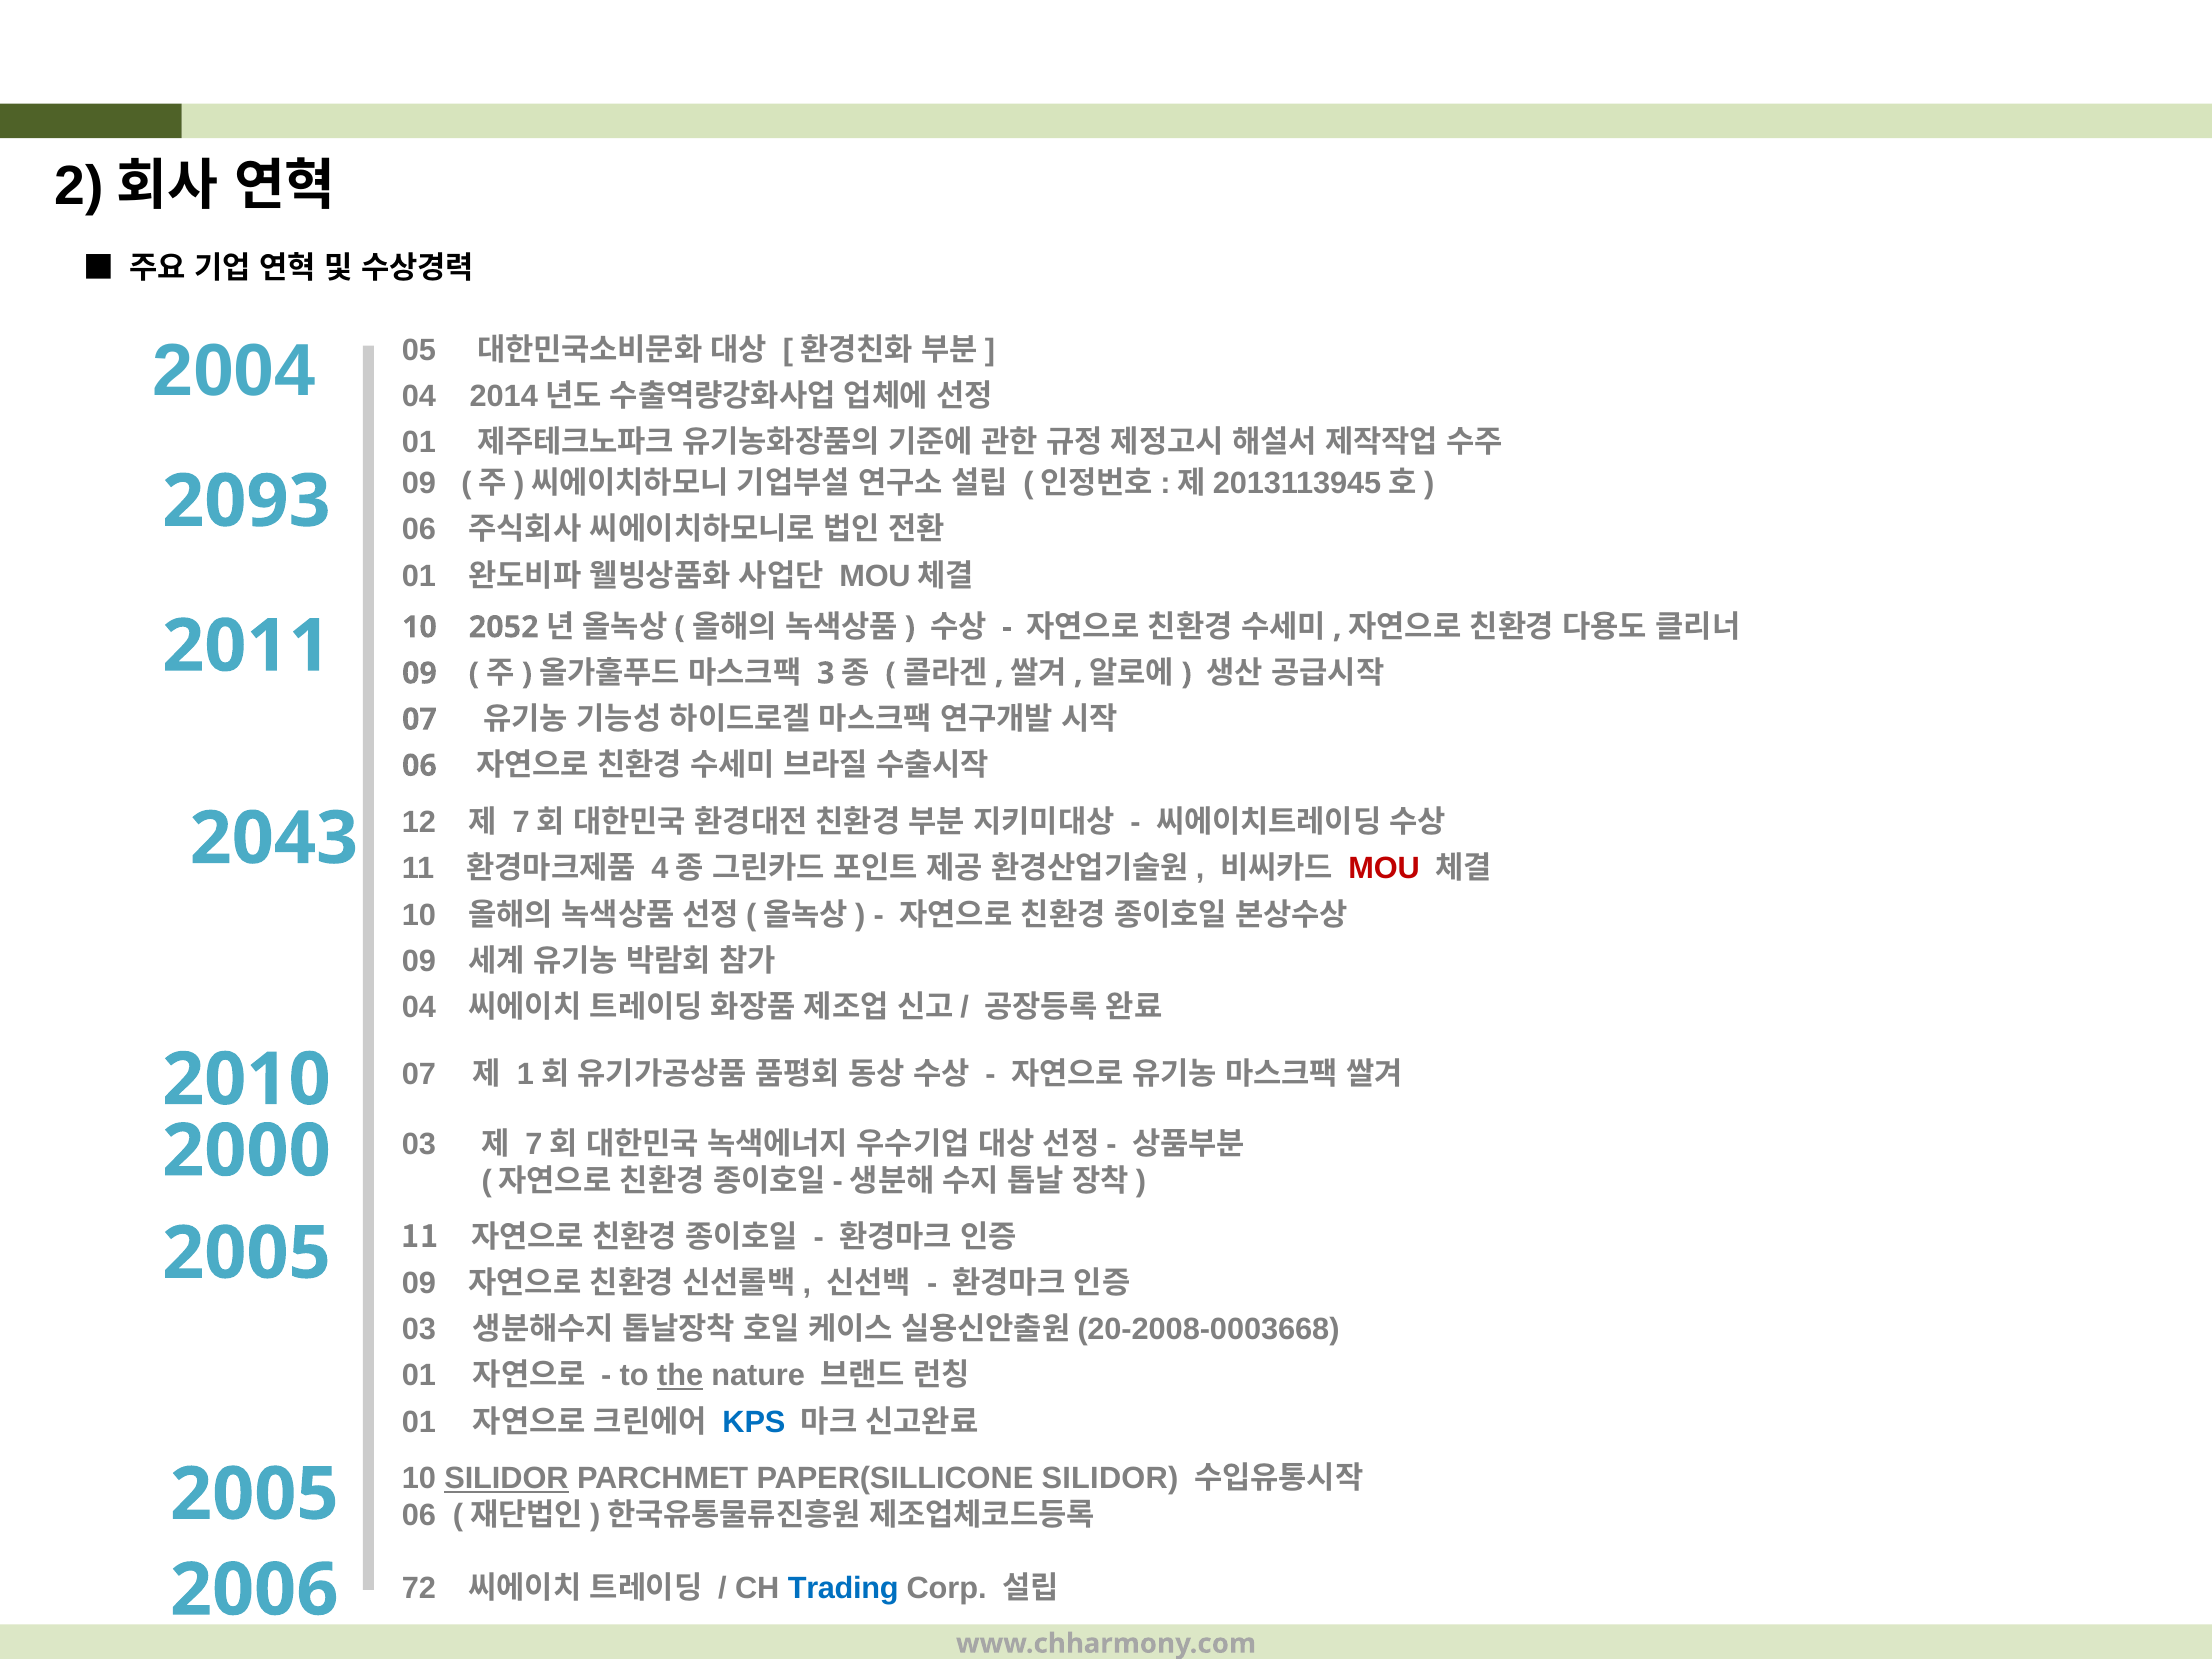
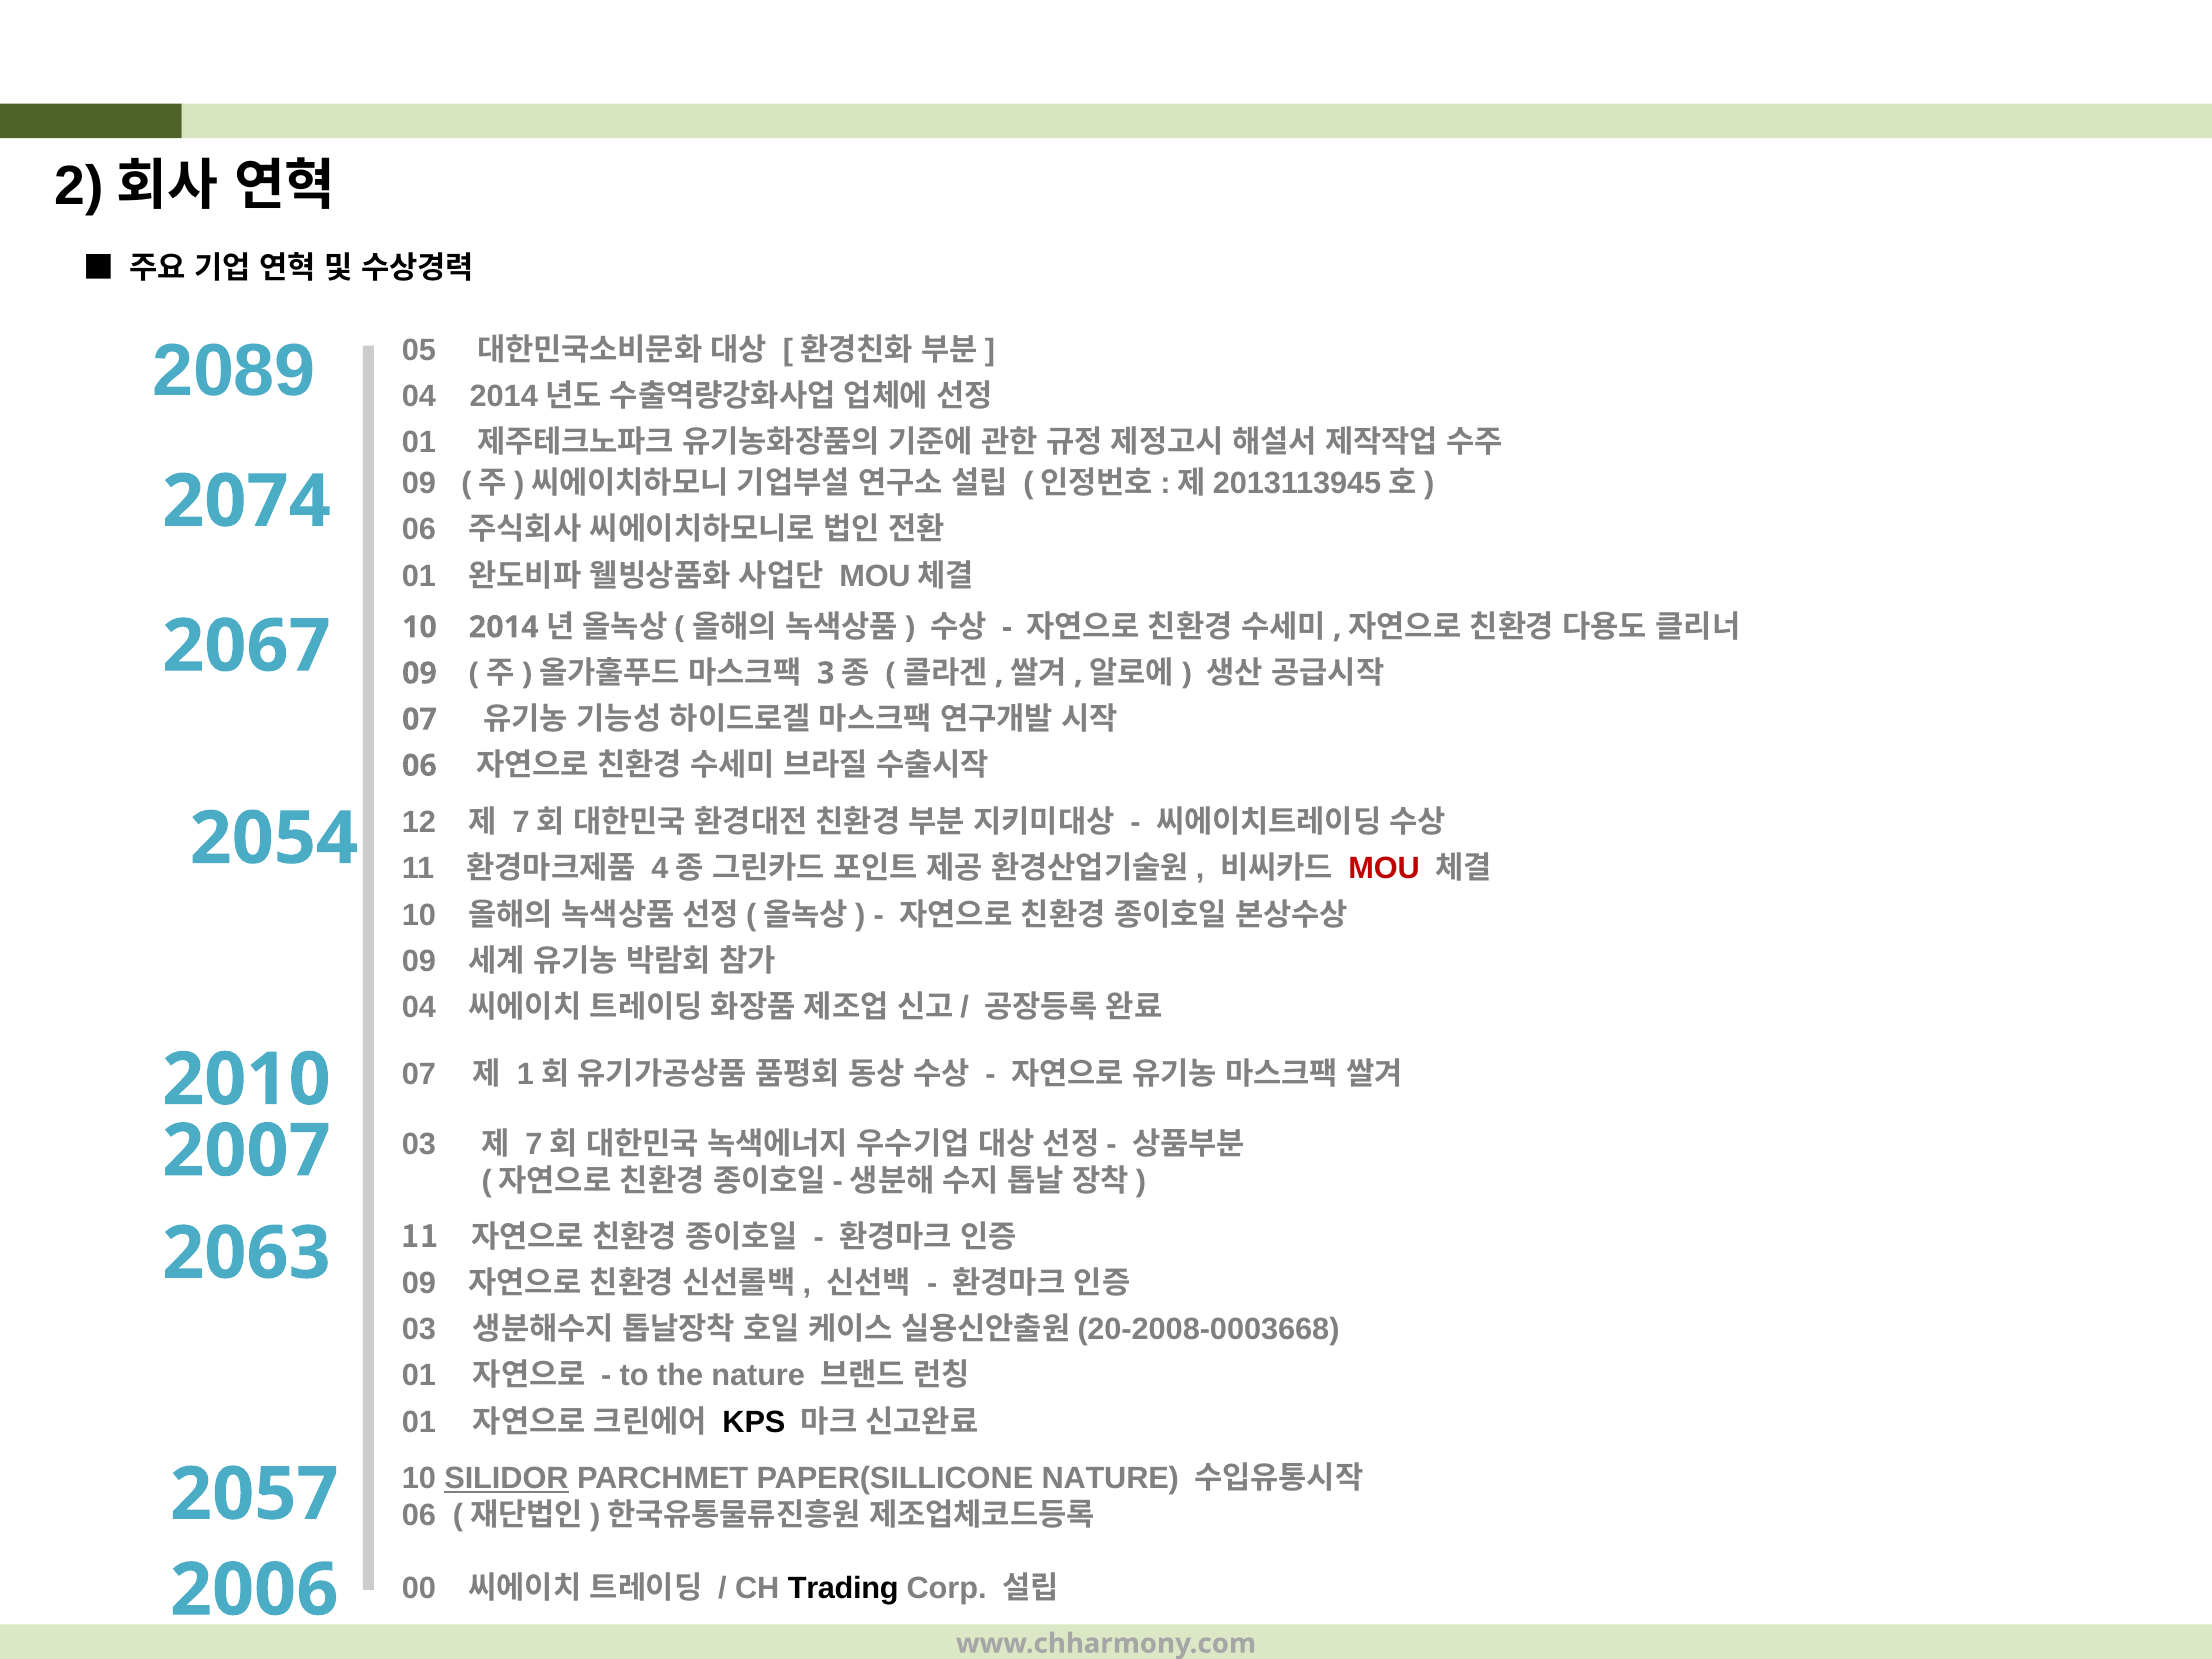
2004: 2004 -> 2089
2093: 2093 -> 2074
2011: 2011 -> 2067
2052: 2052 -> 2014
2043: 2043 -> 2054
2000: 2000 -> 2007
2005 at (246, 1253): 2005 -> 2063
the underline: present -> none
KPS colour: blue -> black
PAPER(SILLICONE SILIDOR: SILIDOR -> NATURE
2005 at (254, 1495): 2005 -> 2057
72: 72 -> 00
Trading colour: blue -> black
